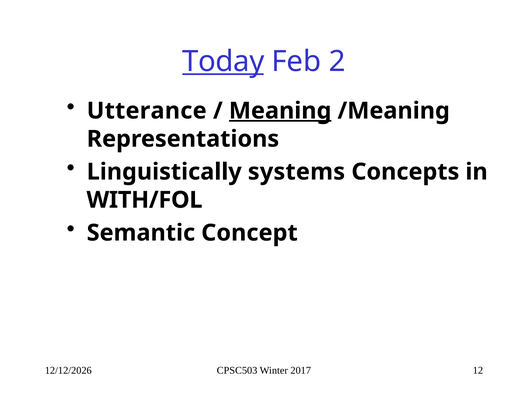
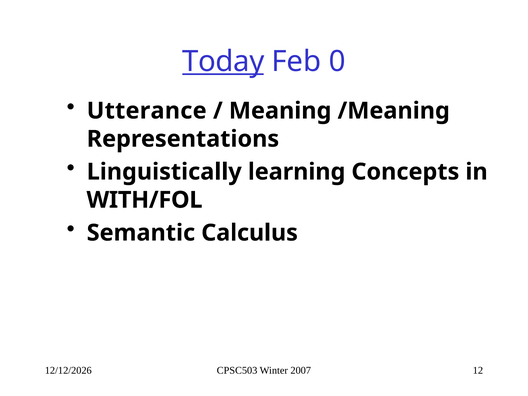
2: 2 -> 0
Meaning underline: present -> none
systems: systems -> learning
Concept: Concept -> Calculus
2017: 2017 -> 2007
